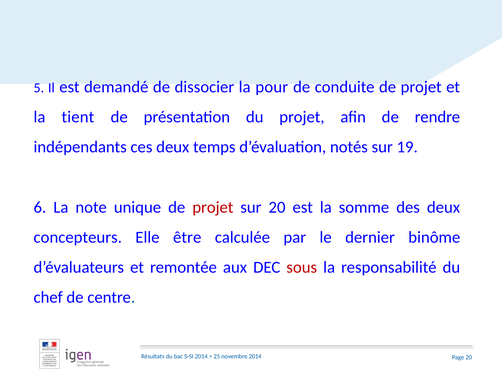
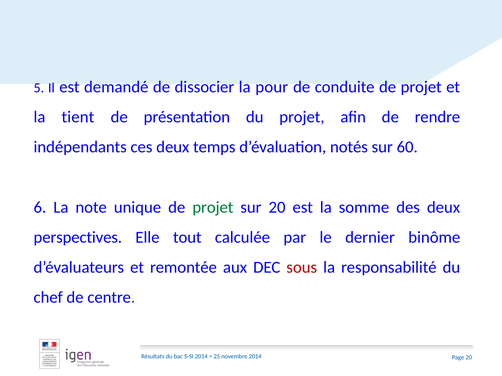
19: 19 -> 60
projet at (213, 207) colour: red -> green
concepteurs: concepteurs -> perspectives
être: être -> tout
